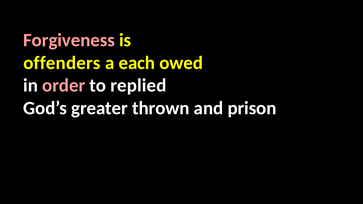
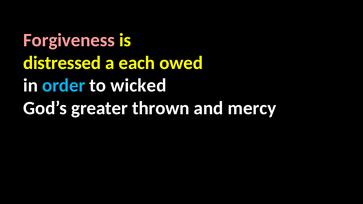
offenders: offenders -> distressed
order colour: pink -> light blue
replied: replied -> wicked
prison: prison -> mercy
